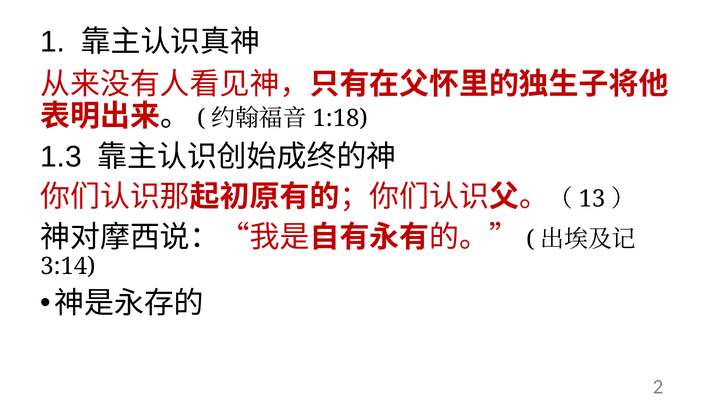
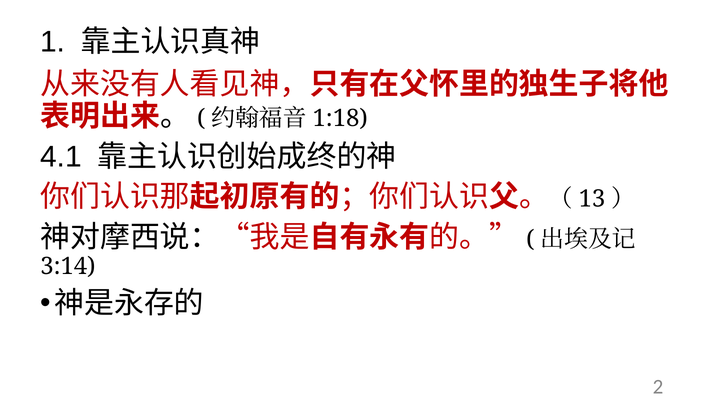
1.3: 1.3 -> 4.1
